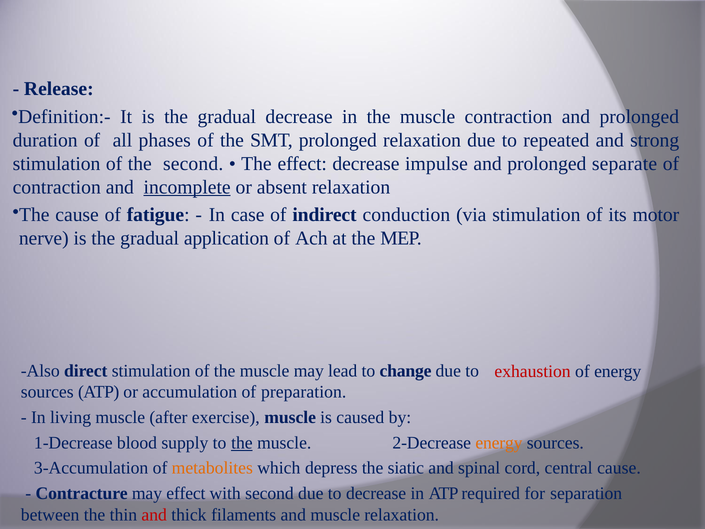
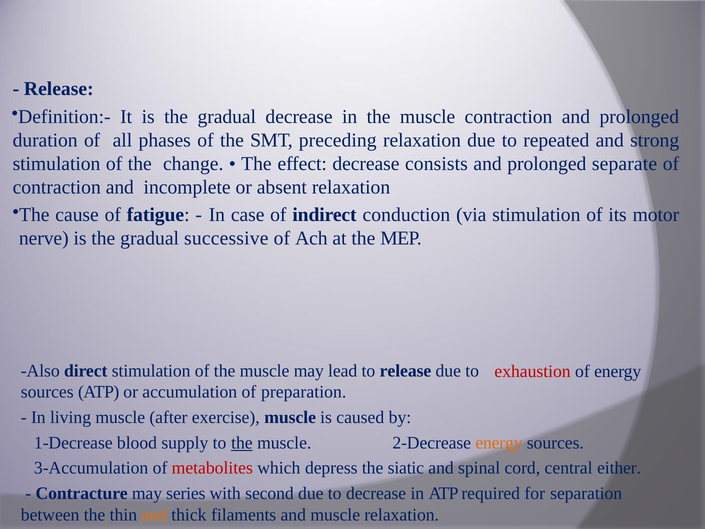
SMT prolonged: prolonged -> preceding
the second: second -> change
impulse: impulse -> consists
incomplete underline: present -> none
application: application -> successive
to change: change -> release
metabolites colour: orange -> red
central cause: cause -> either
may effect: effect -> series
and at (154, 514) colour: red -> orange
